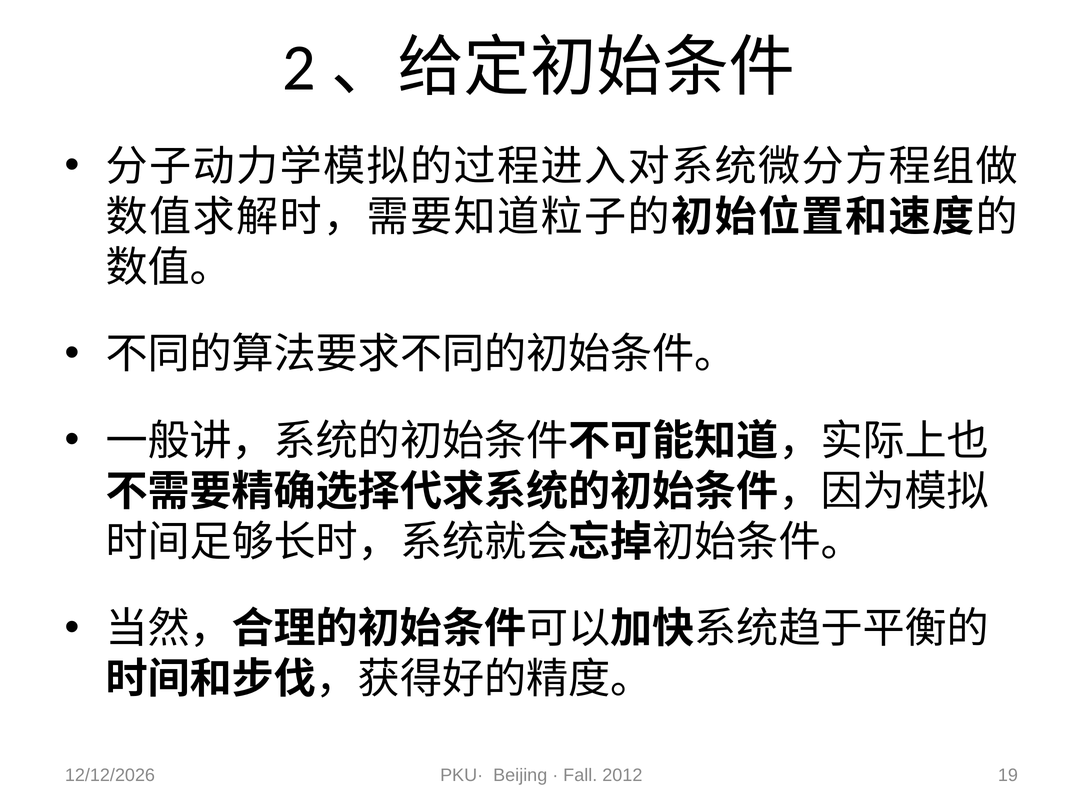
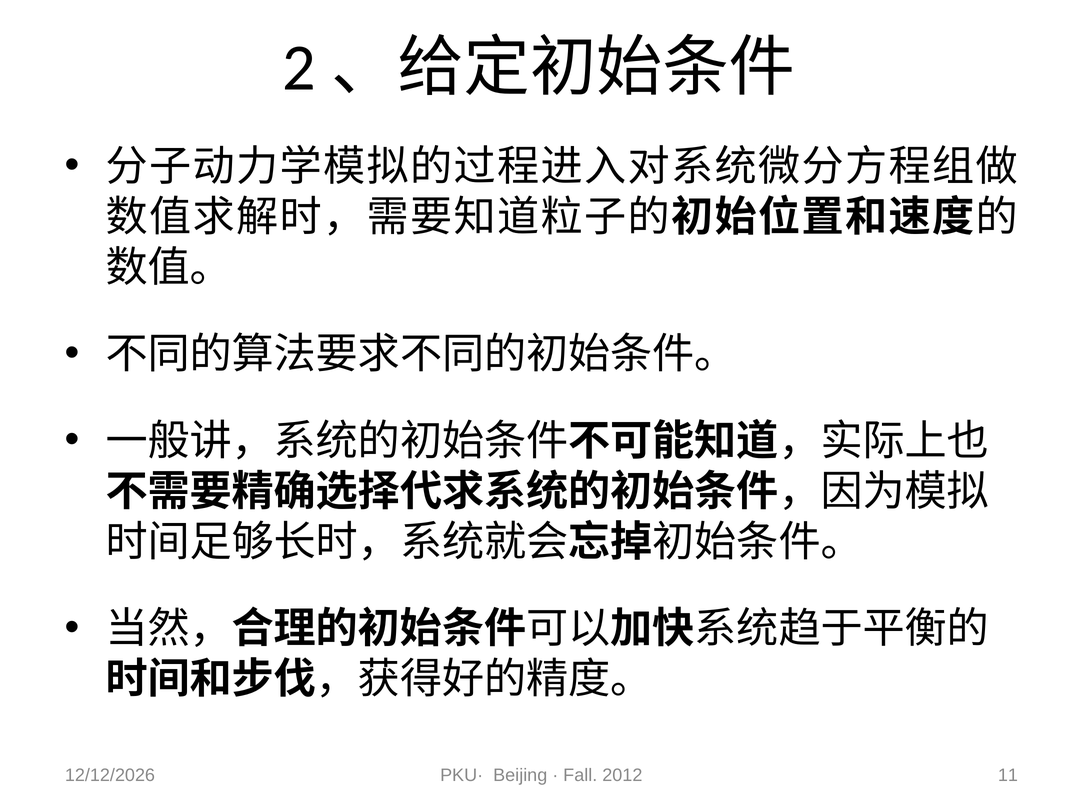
19: 19 -> 11
